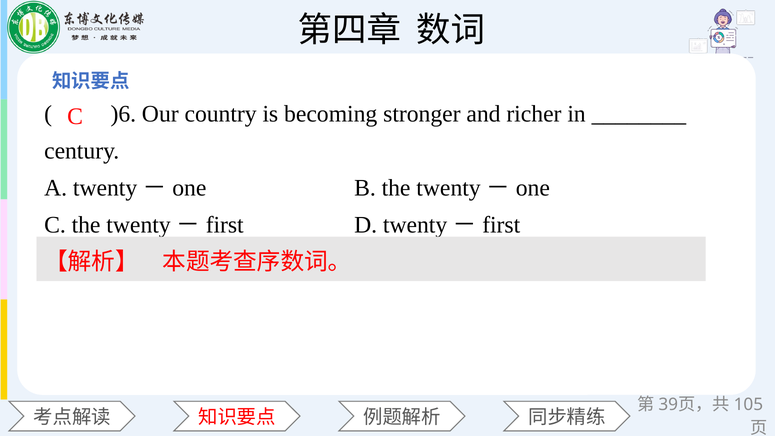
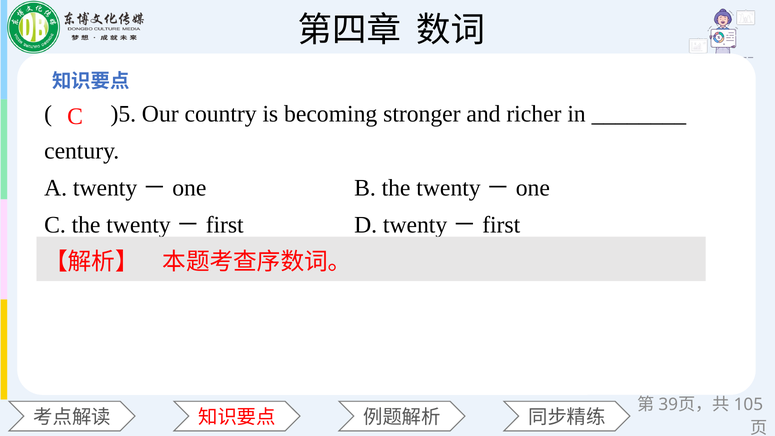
)6: )6 -> )5
